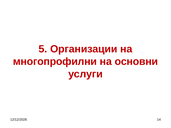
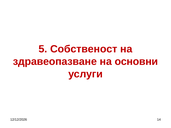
Организации: Организации -> Собственост
многопрофилни: многопрофилни -> здравеопазване
